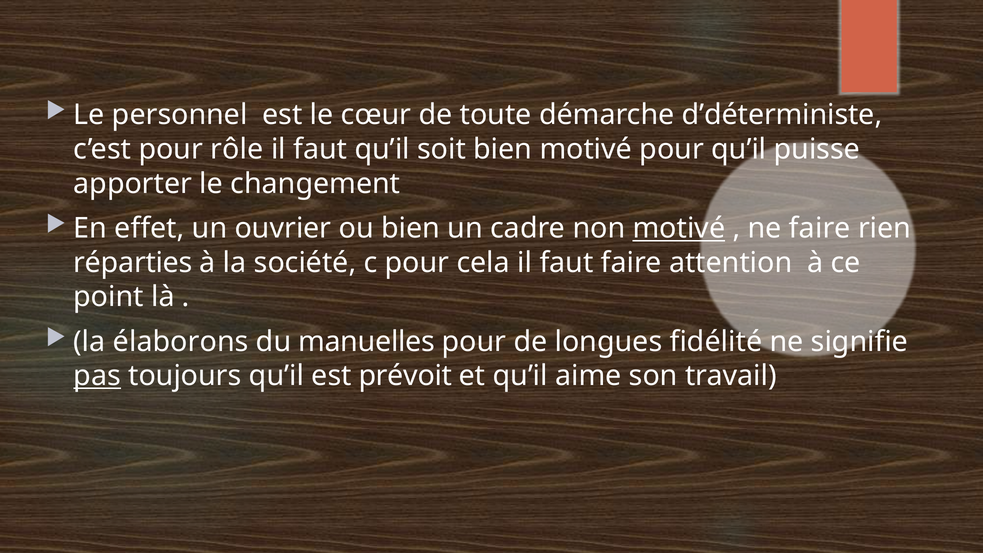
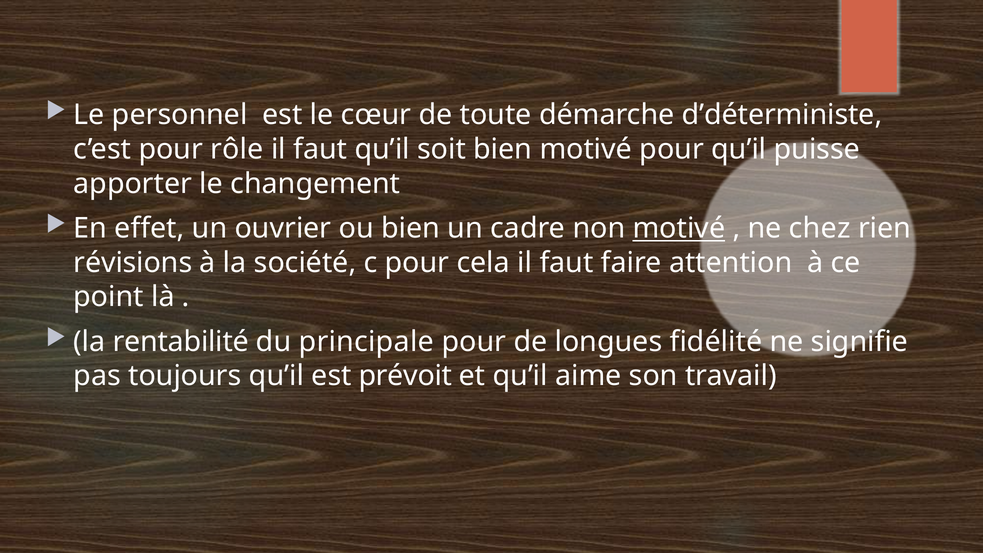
ne faire: faire -> chez
réparties: réparties -> révisions
élaborons: élaborons -> rentabilité
manuelles: manuelles -> principale
pas underline: present -> none
